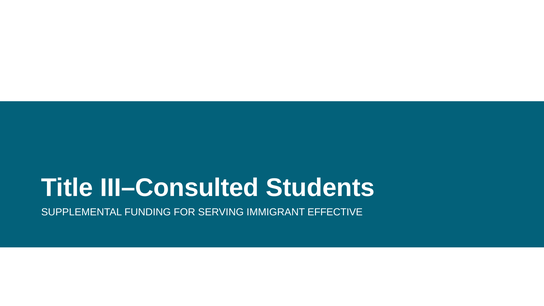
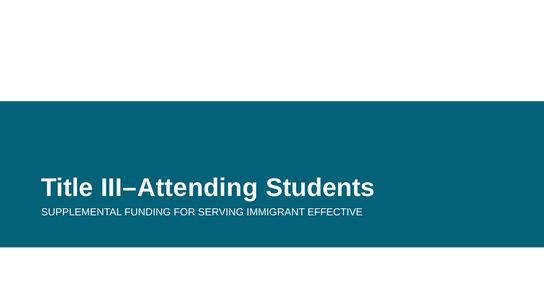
III–Consulted: III–Consulted -> III–Attending
